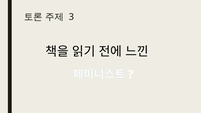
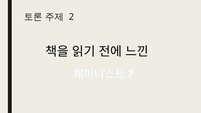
3: 3 -> 2
